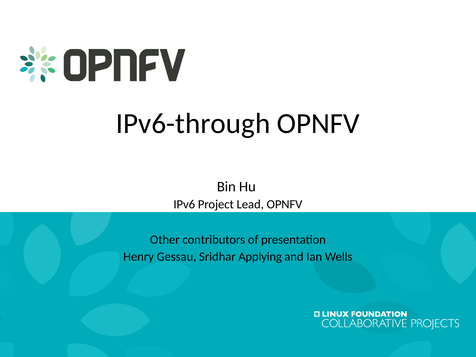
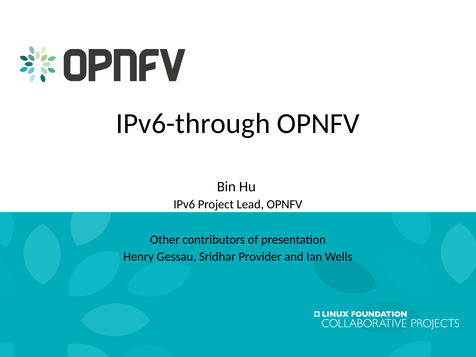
Applying: Applying -> Provider
